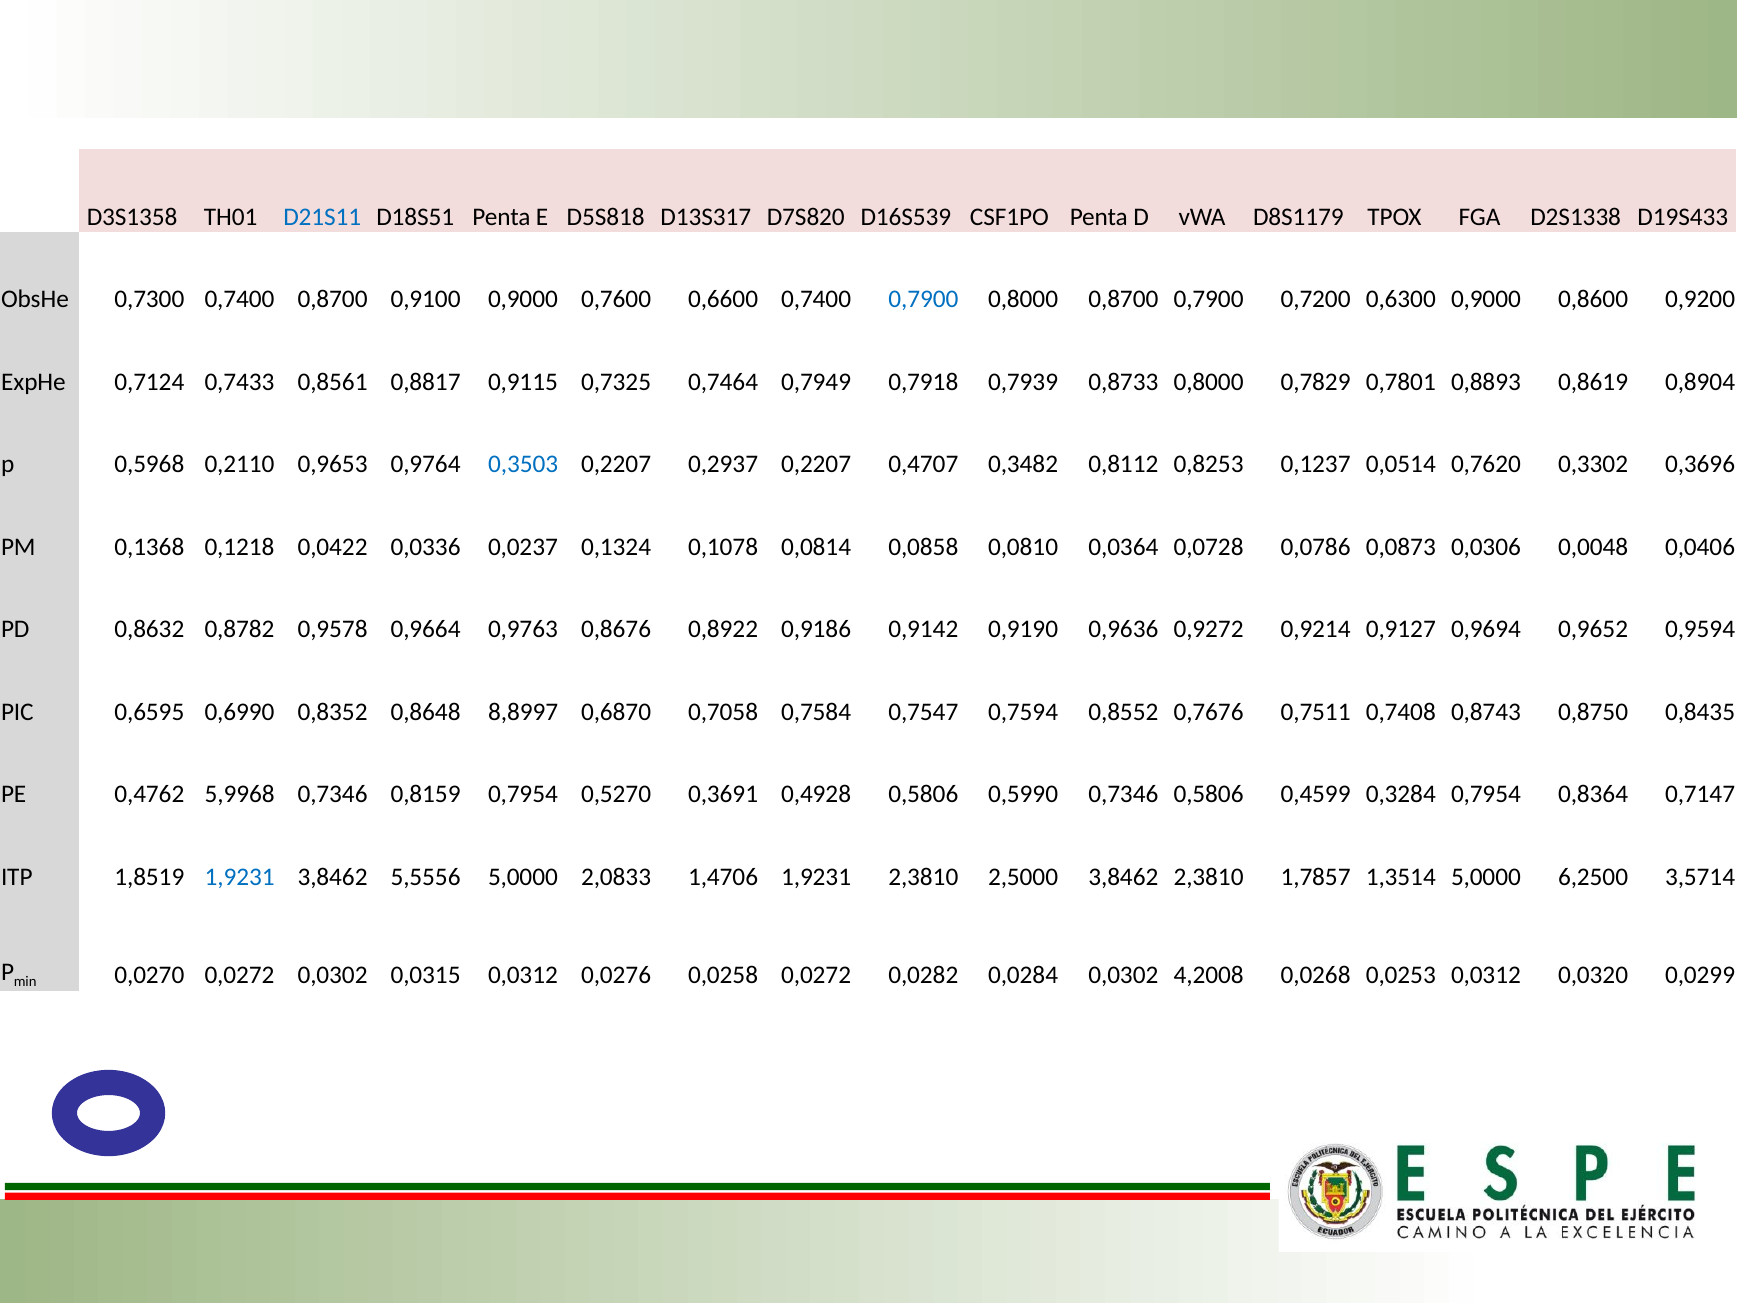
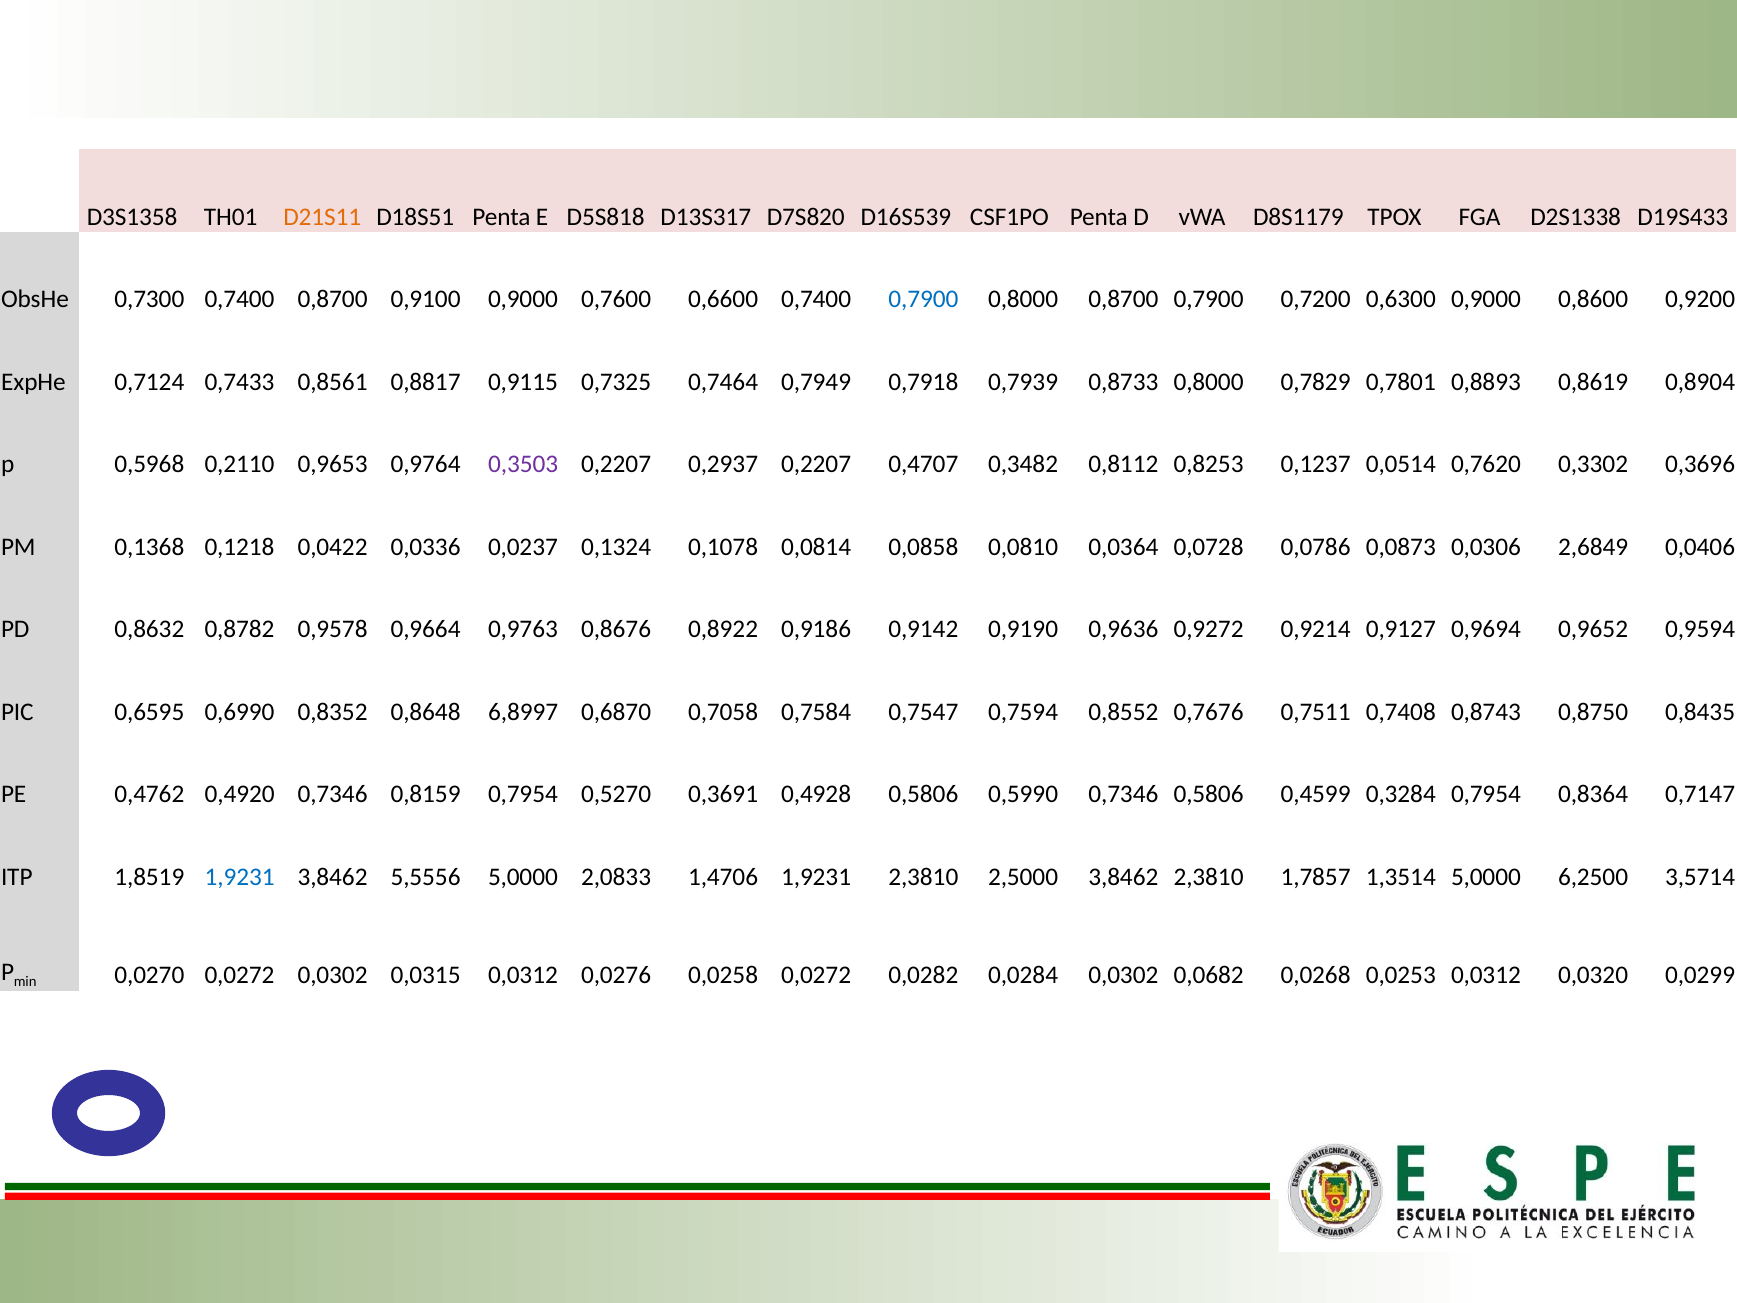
D21S11 colour: blue -> orange
0,3503 colour: blue -> purple
0,0048: 0,0048 -> 2,6849
8,8997: 8,8997 -> 6,8997
5,9968: 5,9968 -> 0,4920
4,2008: 4,2008 -> 0,0682
